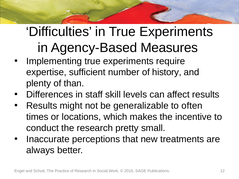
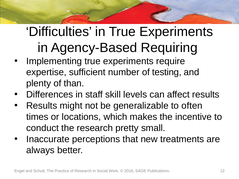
Measures: Measures -> Requiring
history: history -> testing
